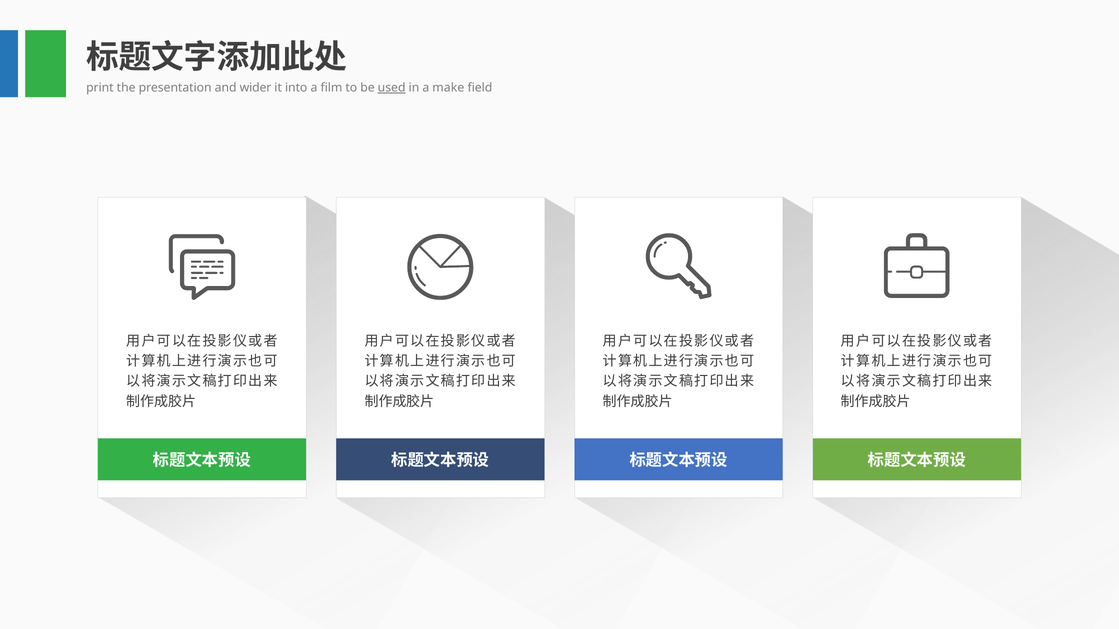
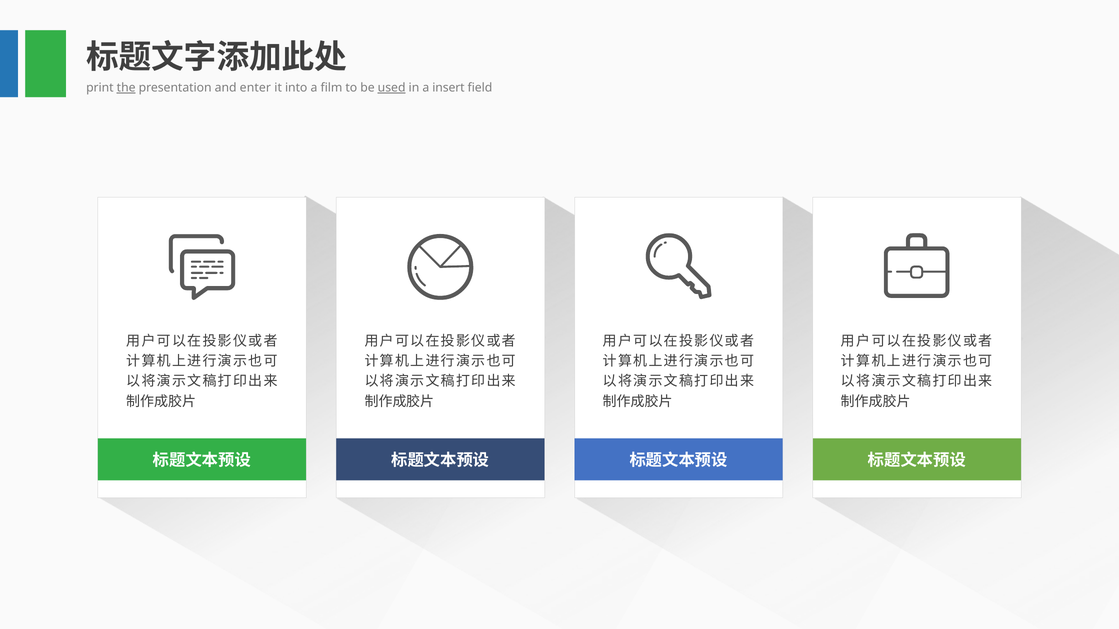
the underline: none -> present
wider: wider -> enter
make: make -> insert
